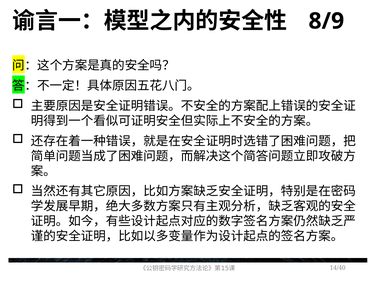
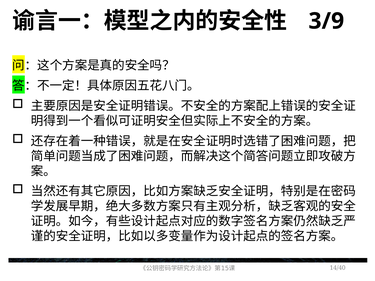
8/9: 8/9 -> 3/9
